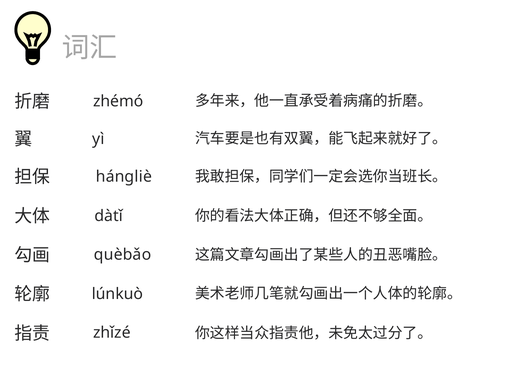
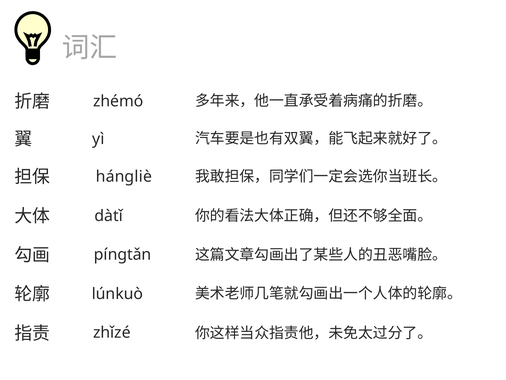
quèbǎo: quèbǎo -> píngtǎn
